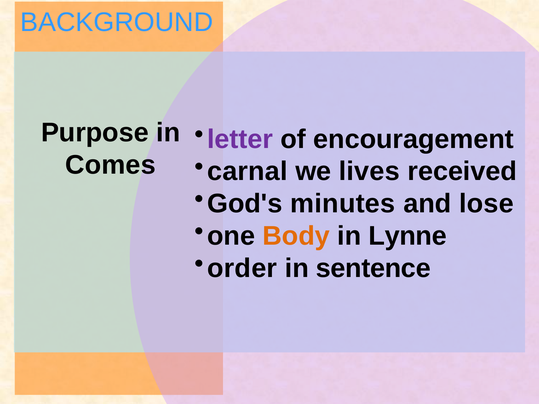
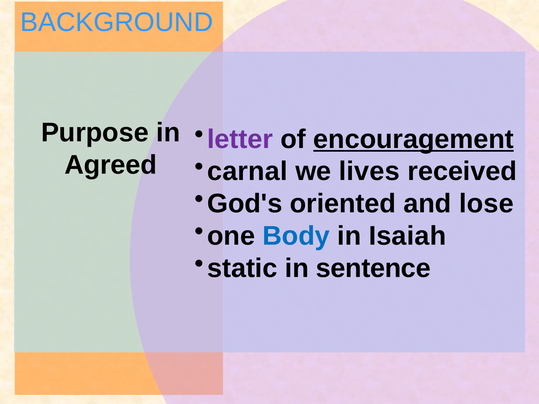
encouragement underline: none -> present
Comes: Comes -> Agreed
minutes: minutes -> oriented
Body colour: orange -> blue
Lynne: Lynne -> Isaiah
order: order -> static
